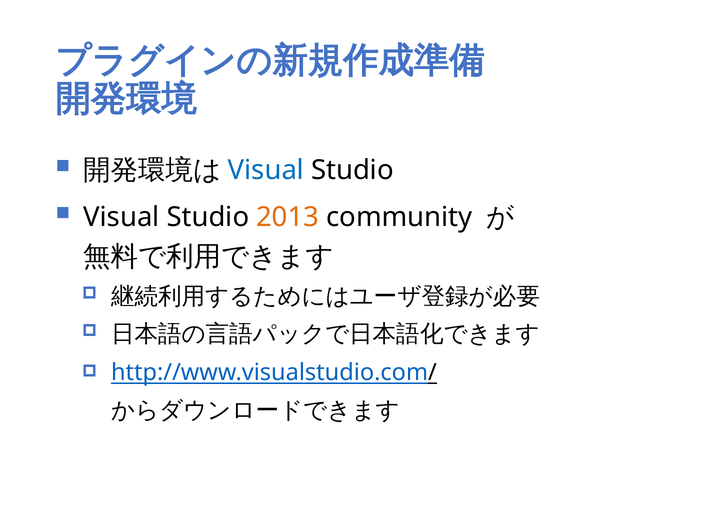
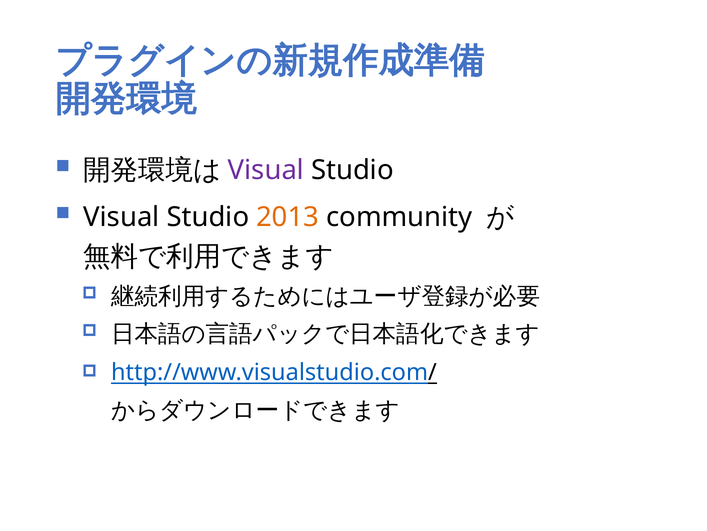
Visual at (266, 170) colour: blue -> purple
